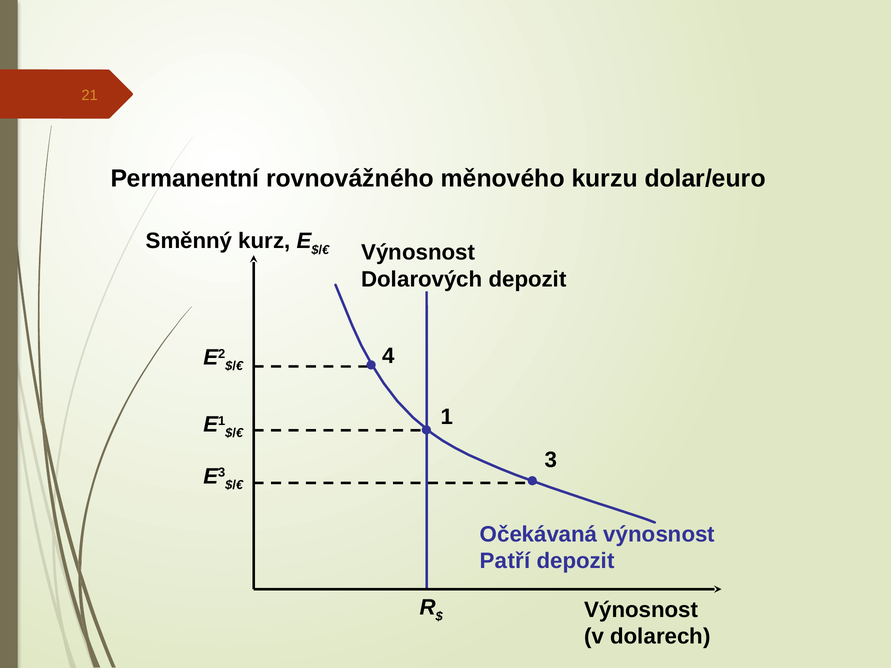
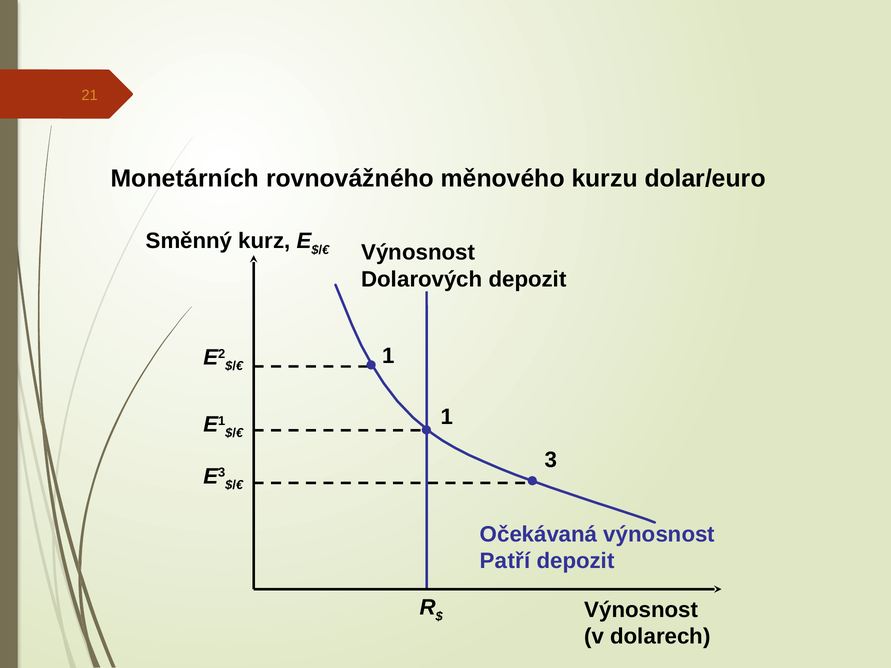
Permanentní: Permanentní -> Monetárních
4 at (388, 356): 4 -> 1
